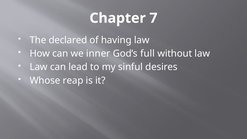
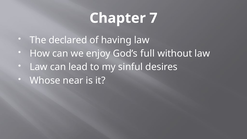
inner: inner -> enjoy
reap: reap -> near
